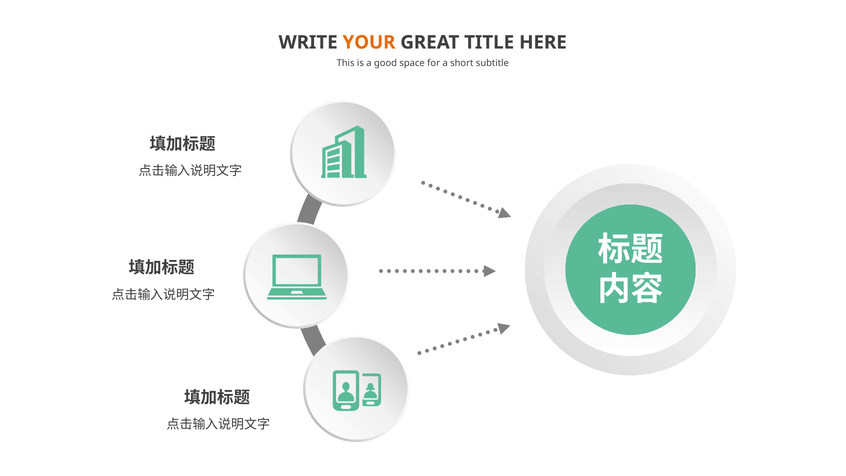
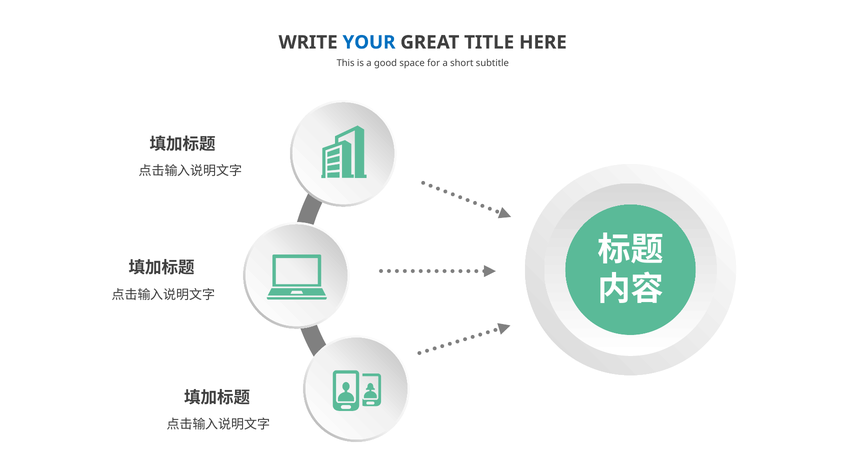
YOUR colour: orange -> blue
